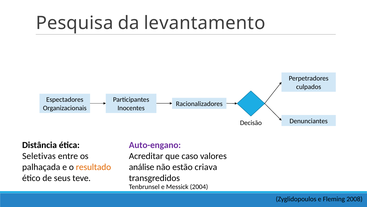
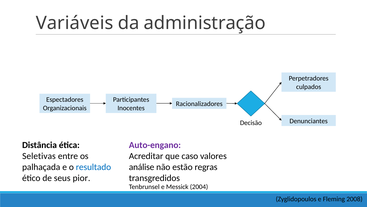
Pesquisa: Pesquisa -> Variáveis
levantamento: levantamento -> administração
resultado colour: orange -> blue
criava: criava -> regras
teve: teve -> pior
